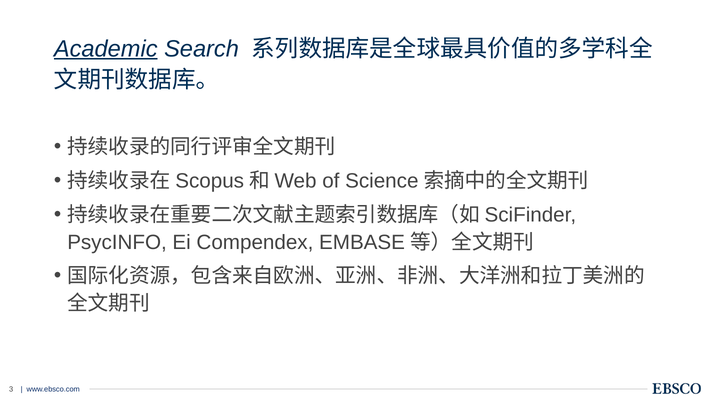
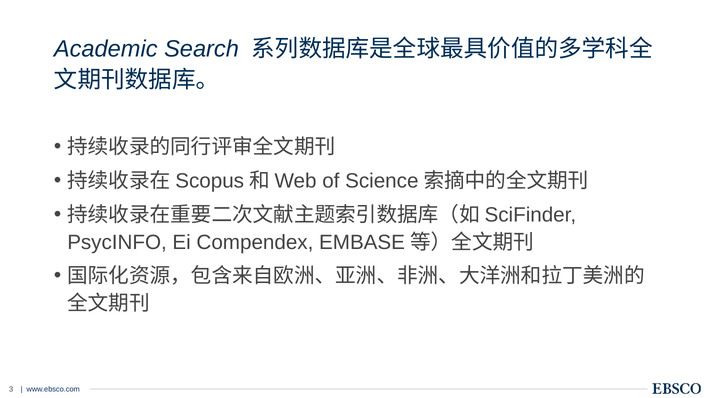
Academic underline: present -> none
